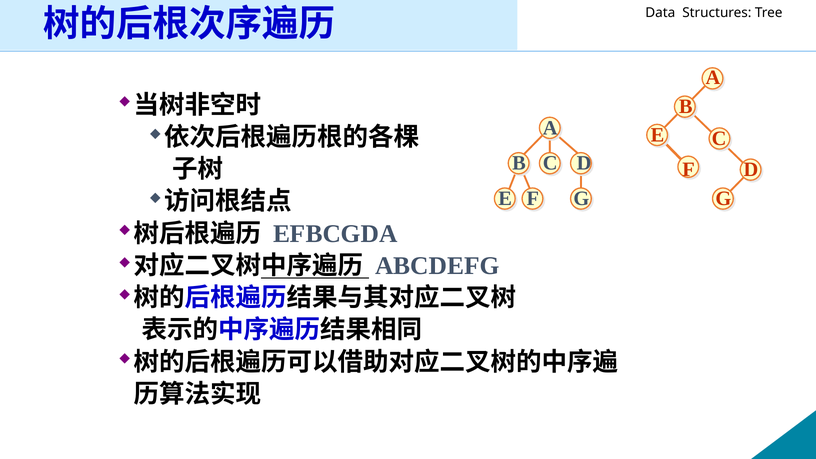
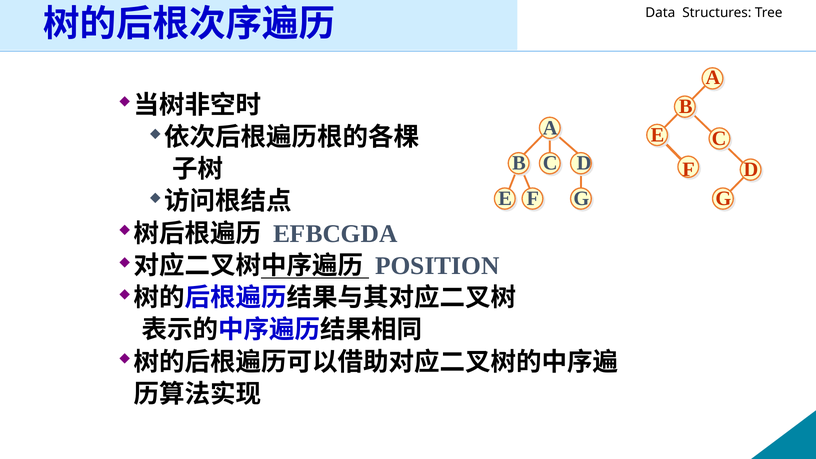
ABCDEFG: ABCDEFG -> POSITION
